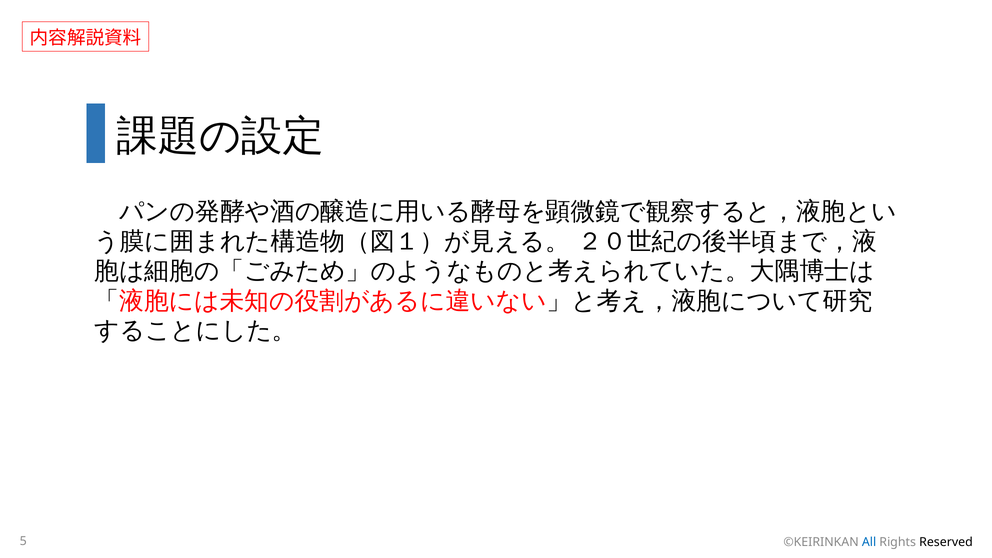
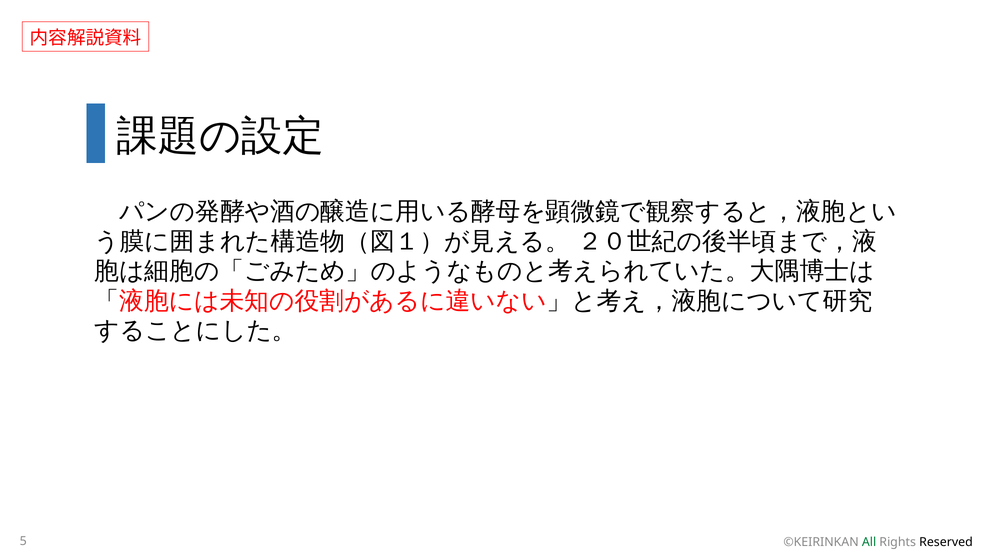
All colour: blue -> green
